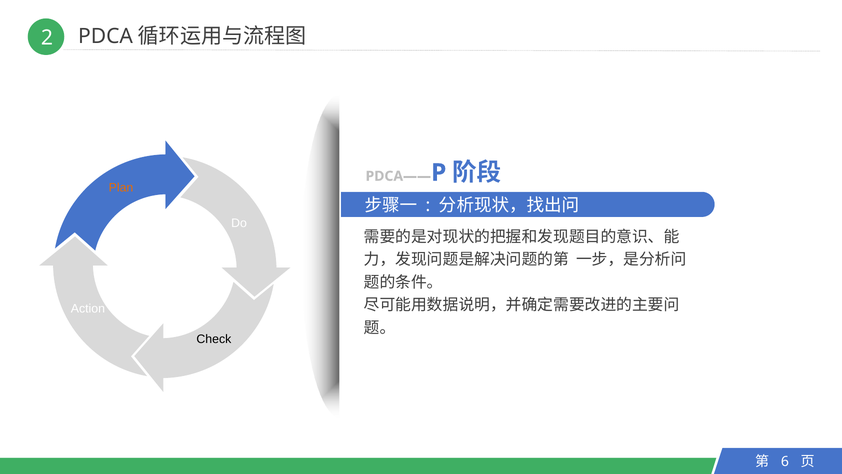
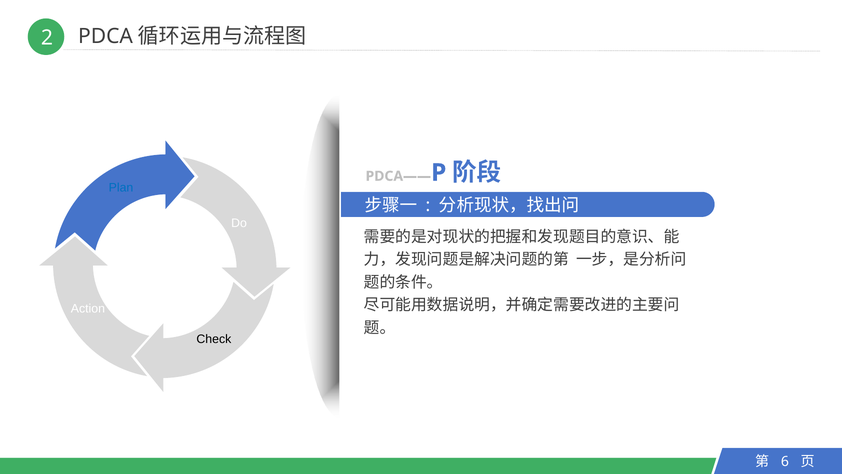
Plan colour: orange -> blue
